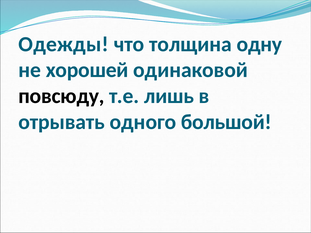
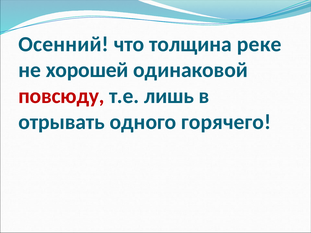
Одежды: Одежды -> Осенний
одну: одну -> реке
повсюду colour: black -> red
большой: большой -> горячего
